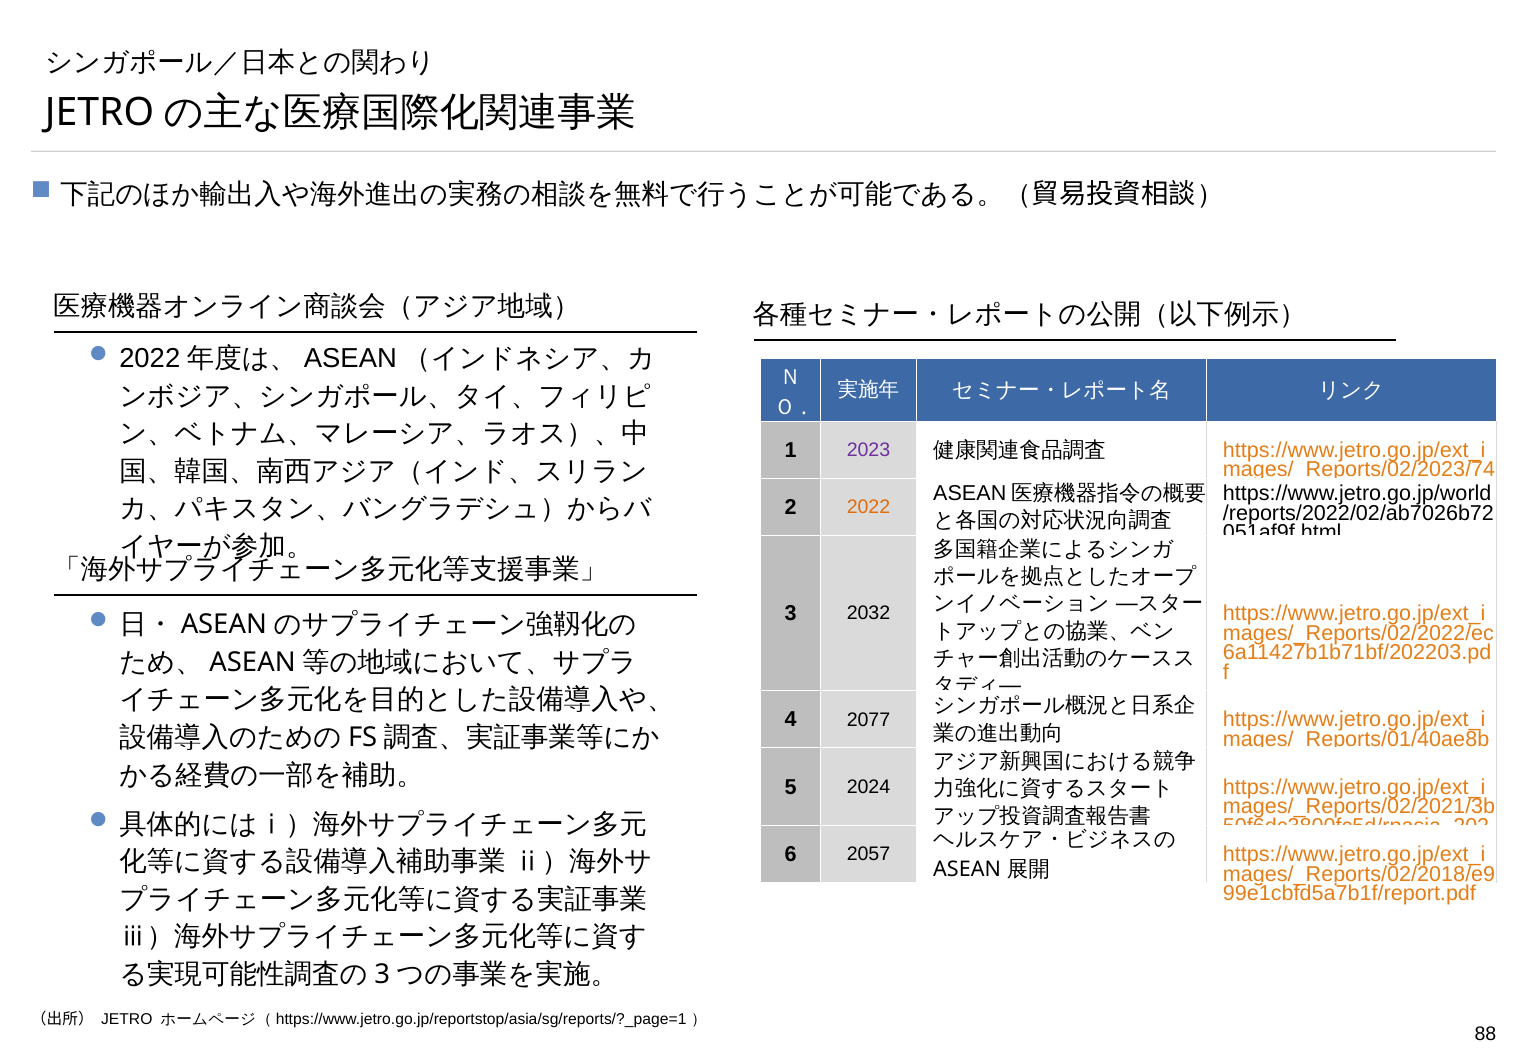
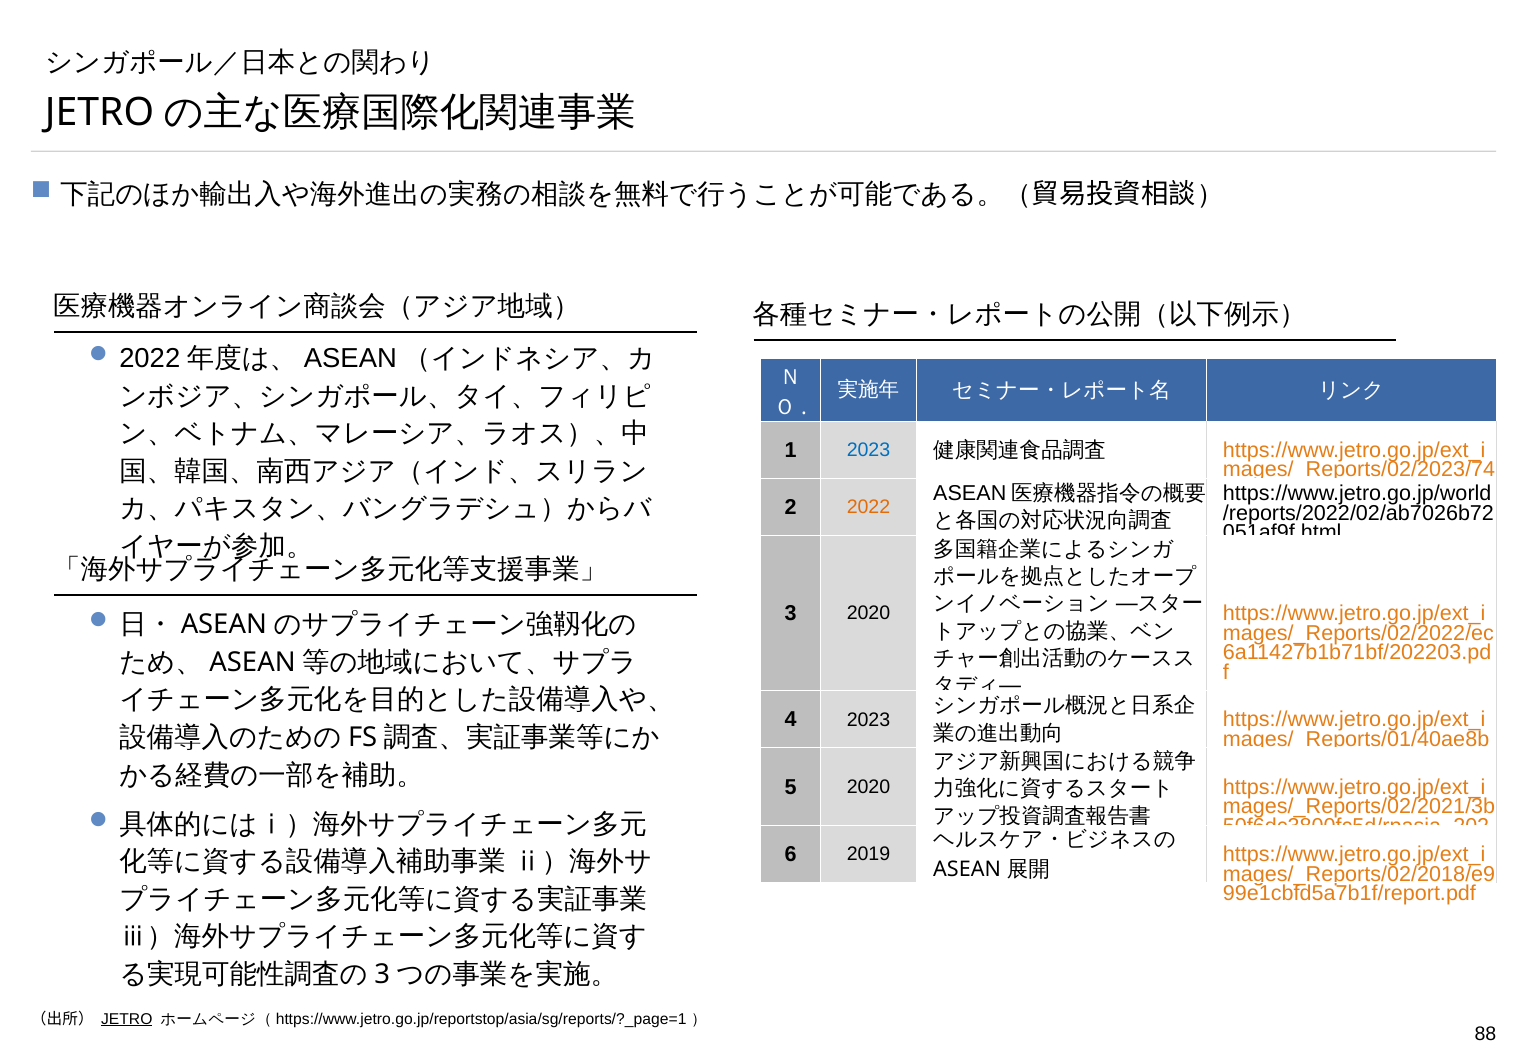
2023 at (868, 450) colour: purple -> blue
3 2032: 2032 -> 2020
4 2077: 2077 -> 2023
5 2024: 2024 -> 2020
2057: 2057 -> 2019
JETRO underline: none -> present
